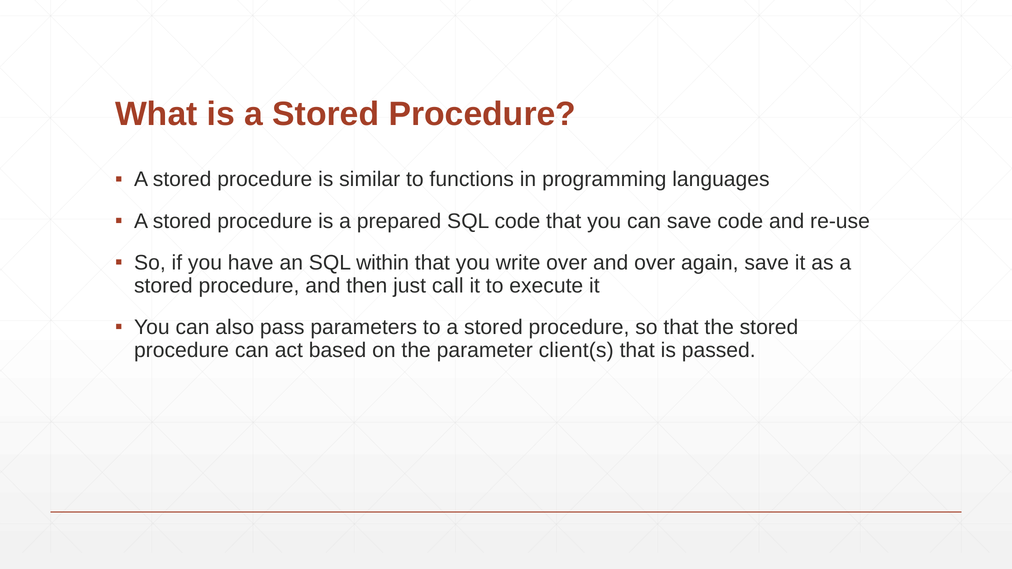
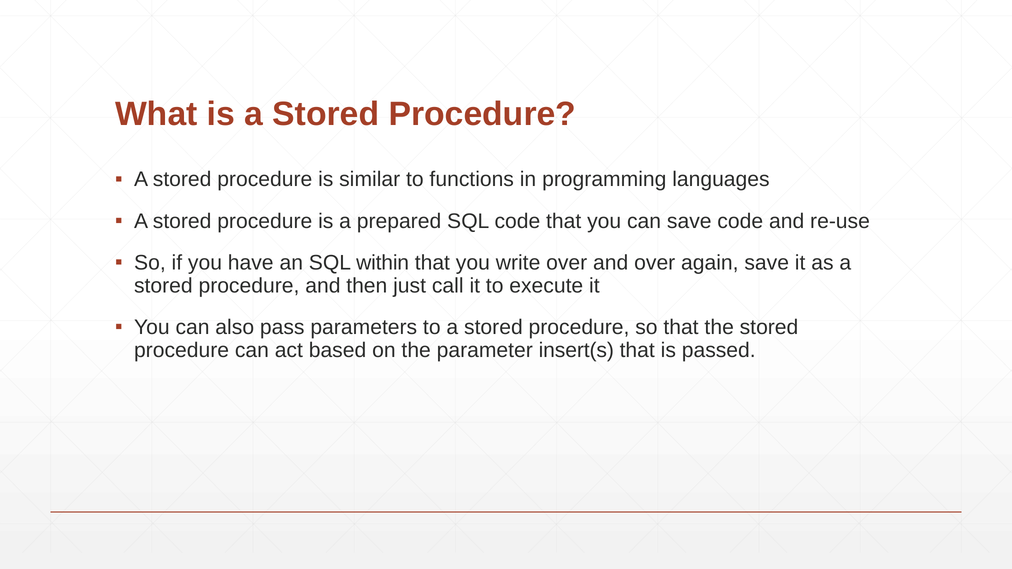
client(s: client(s -> insert(s
